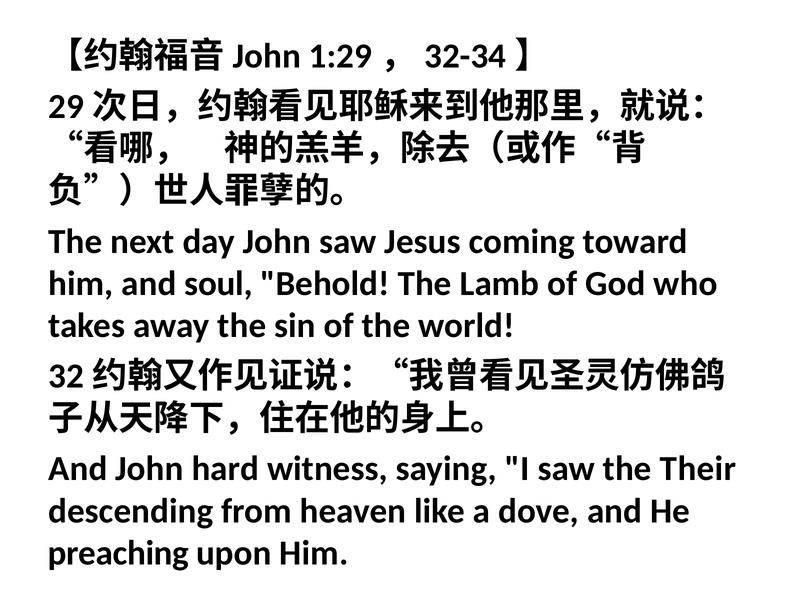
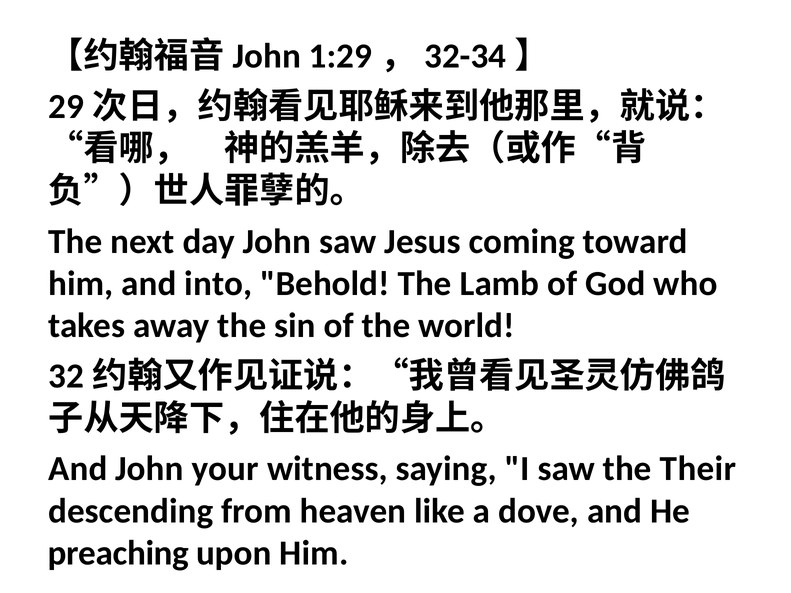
soul: soul -> into
hard: hard -> your
